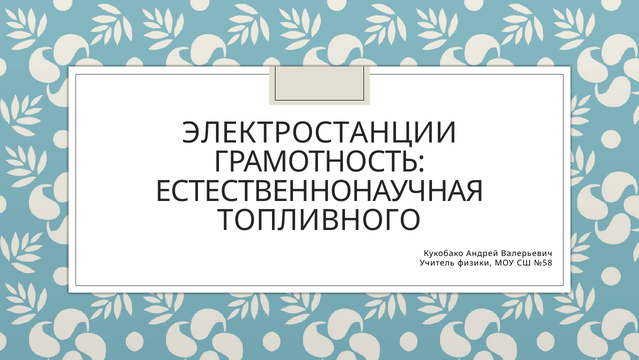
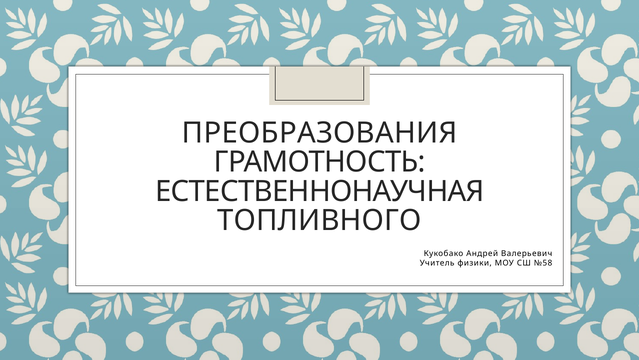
ЭЛЕКТРОСТАНЦИИ: ЭЛЕКТРОСТАНЦИИ -> ПРЕОБРАЗОВАНИЯ
